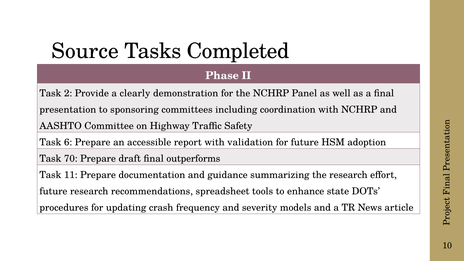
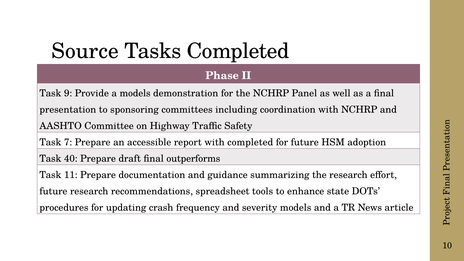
2: 2 -> 9
a clearly: clearly -> models
6: 6 -> 7
with validation: validation -> completed
70: 70 -> 40
